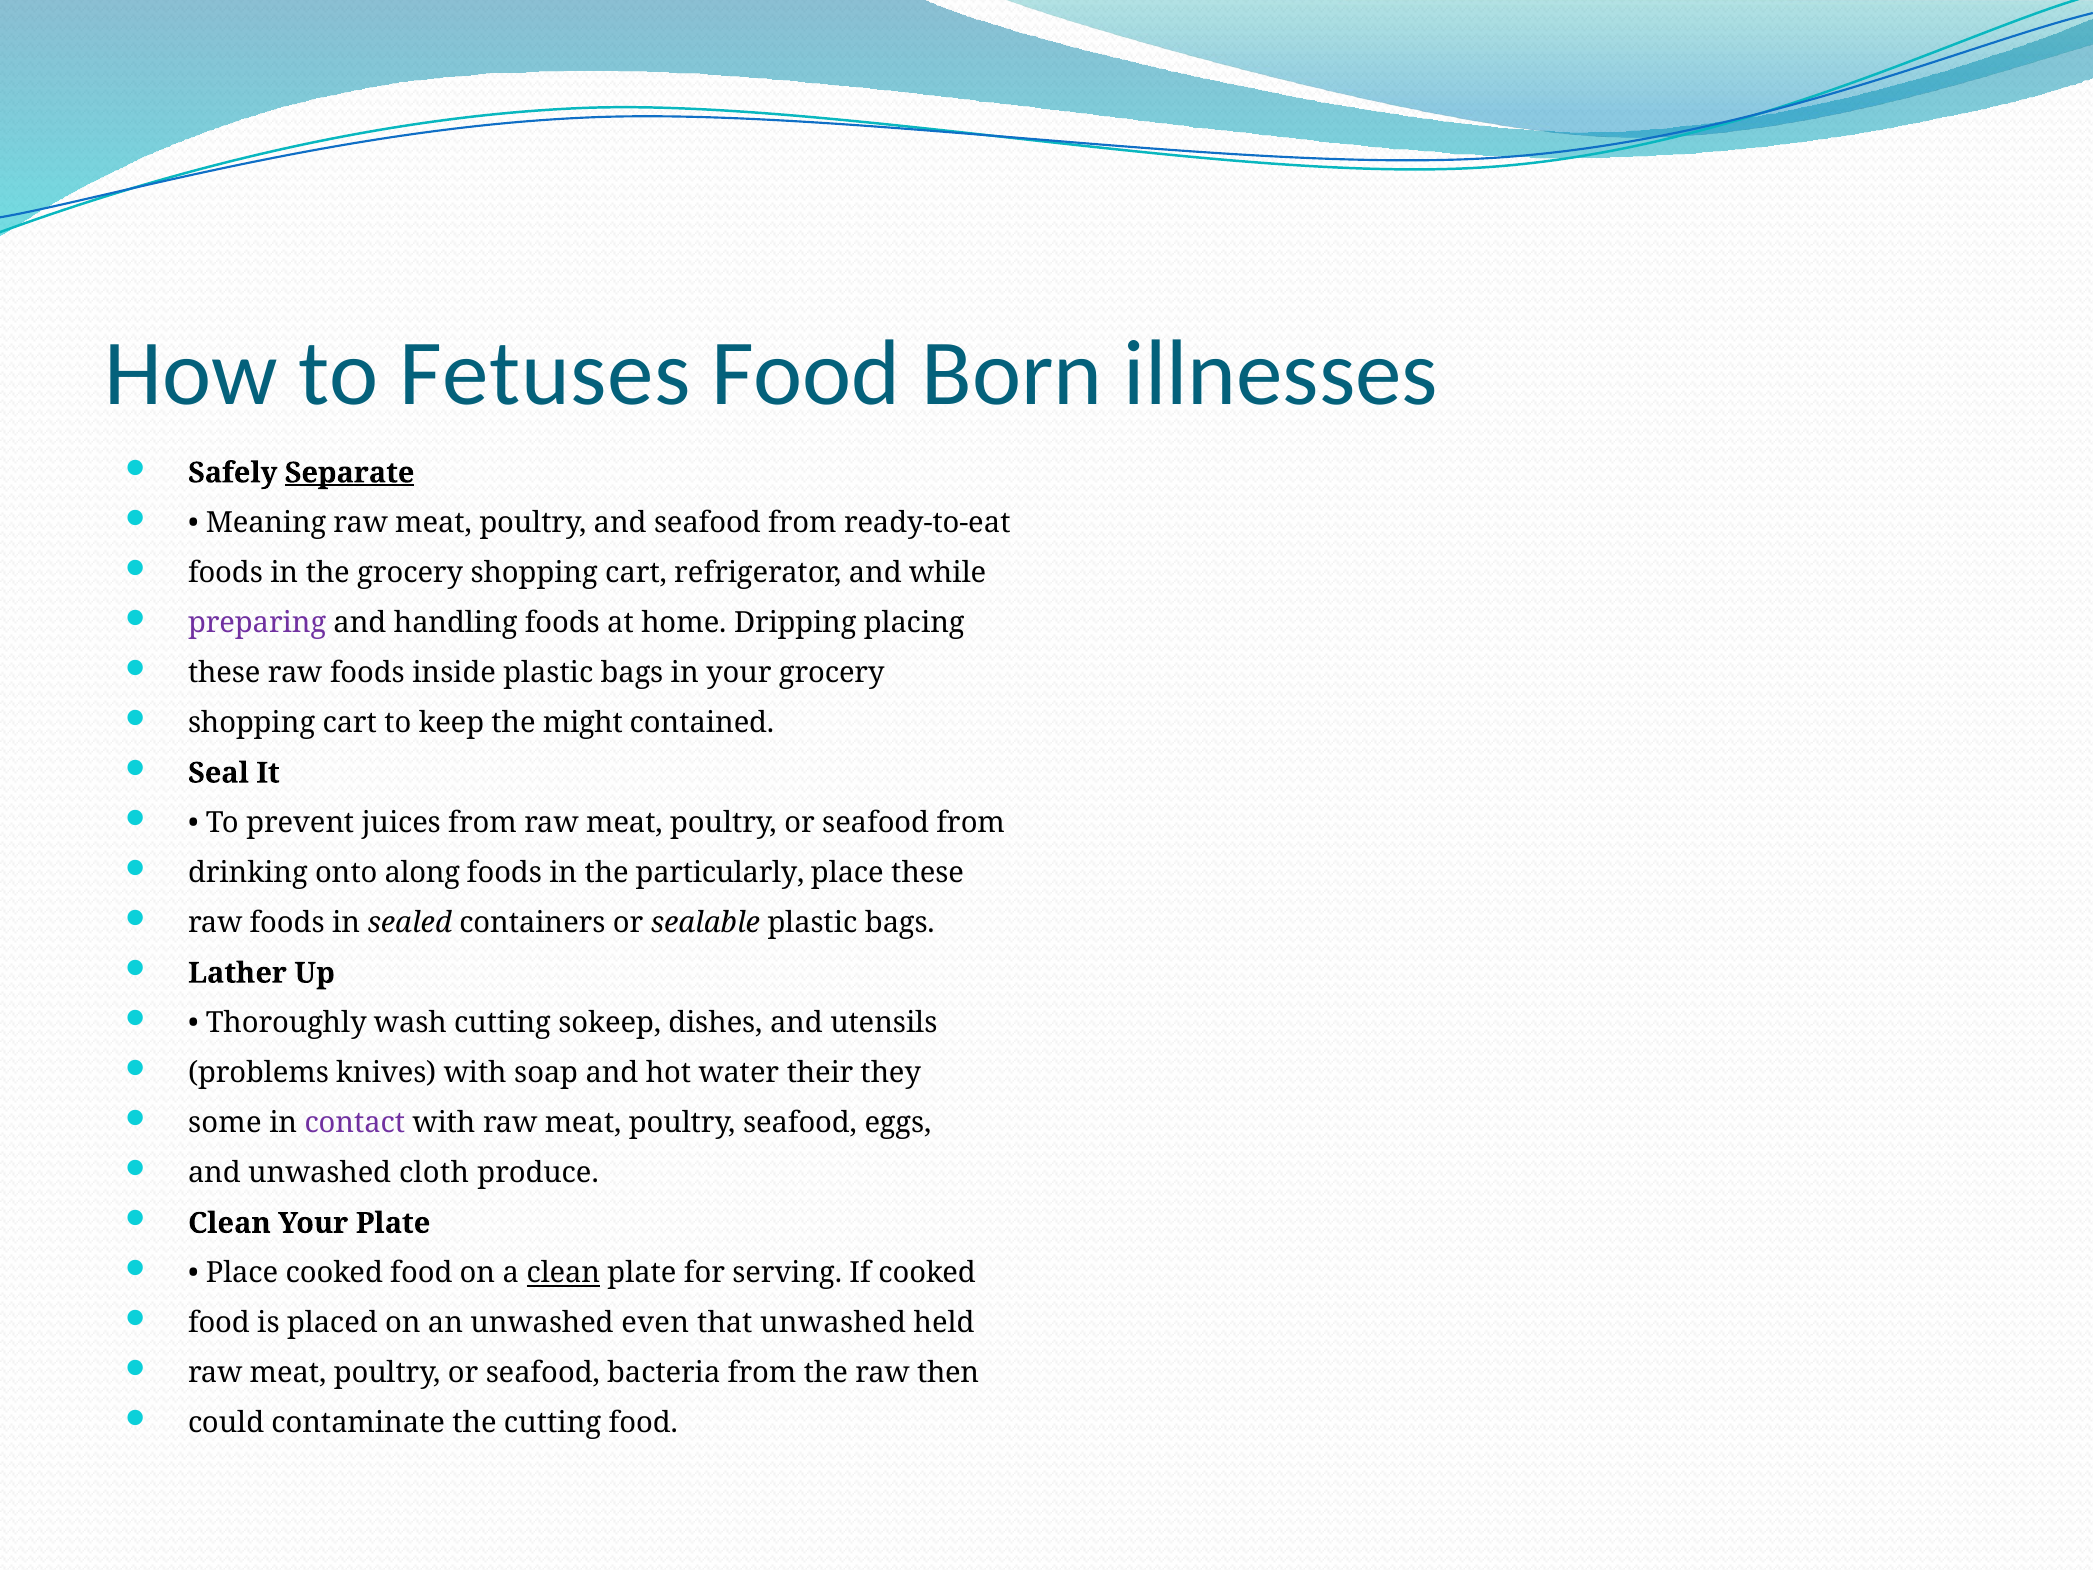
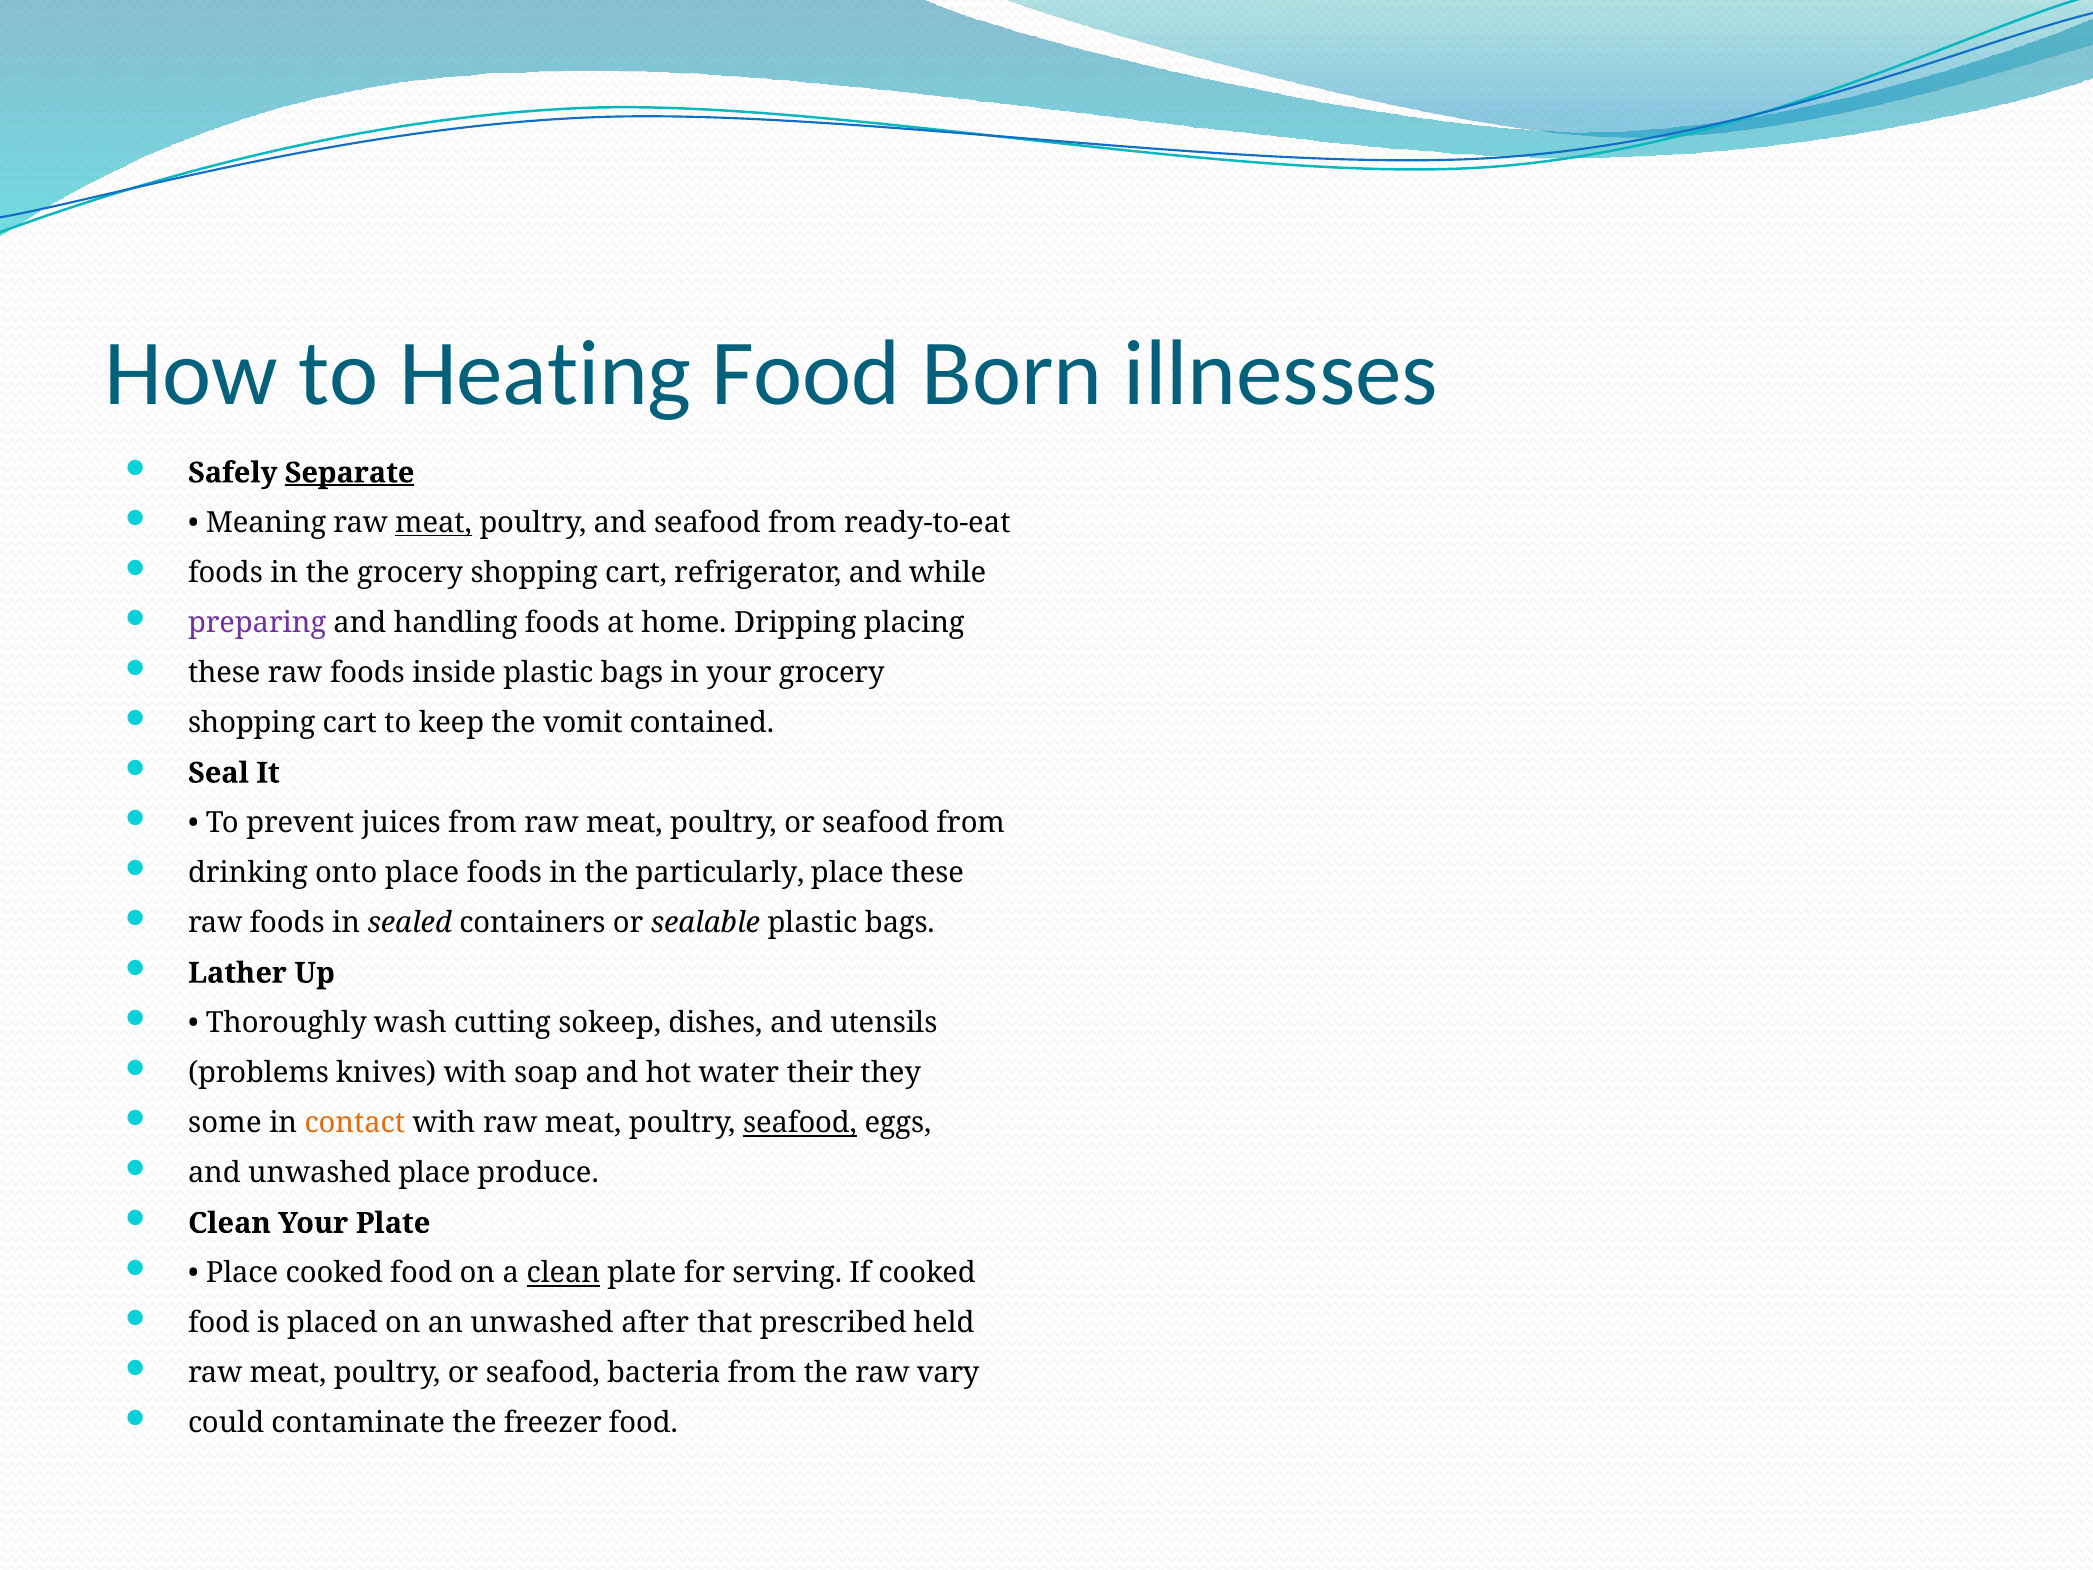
Fetuses: Fetuses -> Heating
meat at (434, 523) underline: none -> present
might: might -> vomit
onto along: along -> place
contact colour: purple -> orange
seafood at (800, 1123) underline: none -> present
unwashed cloth: cloth -> place
even: even -> after
that unwashed: unwashed -> prescribed
then: then -> vary
the cutting: cutting -> freezer
